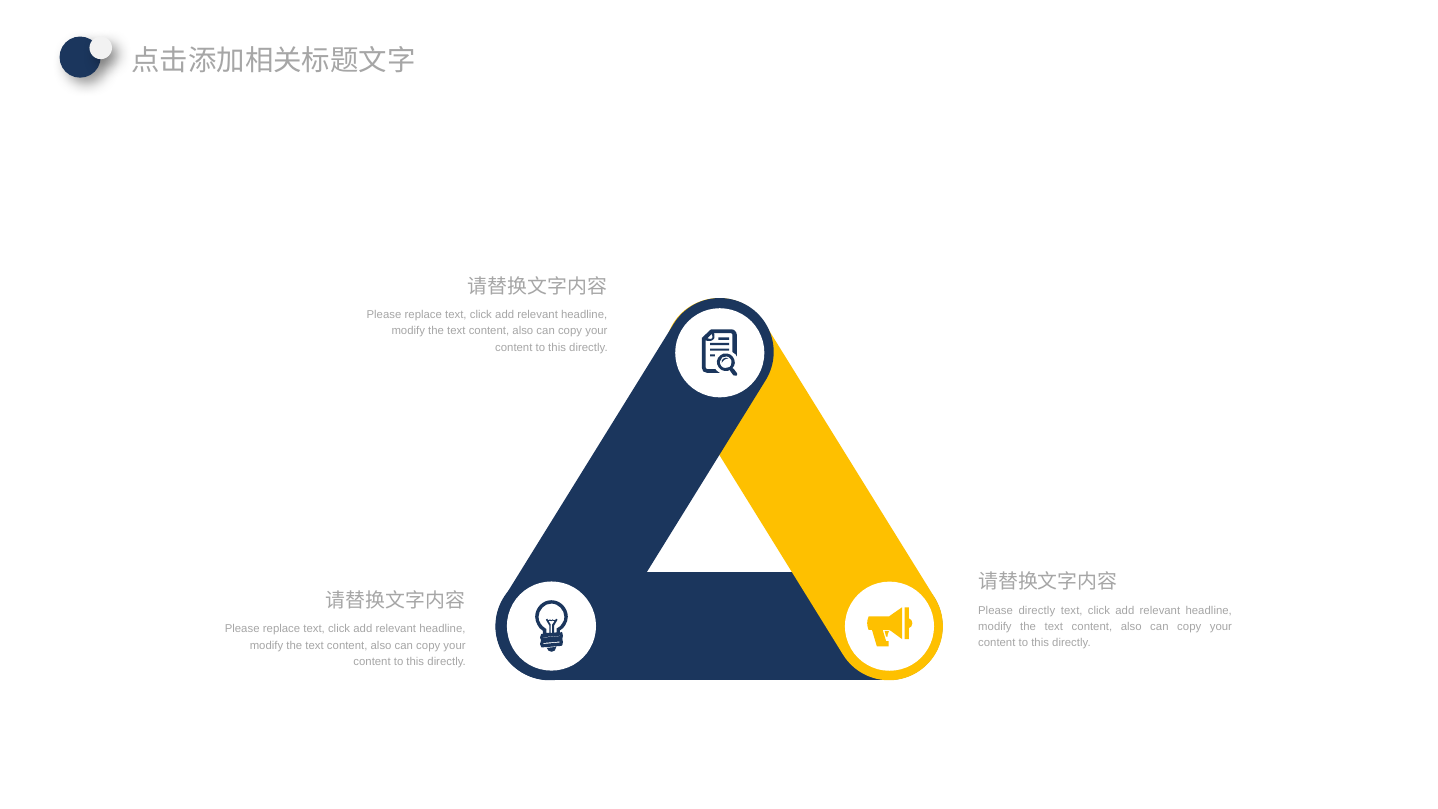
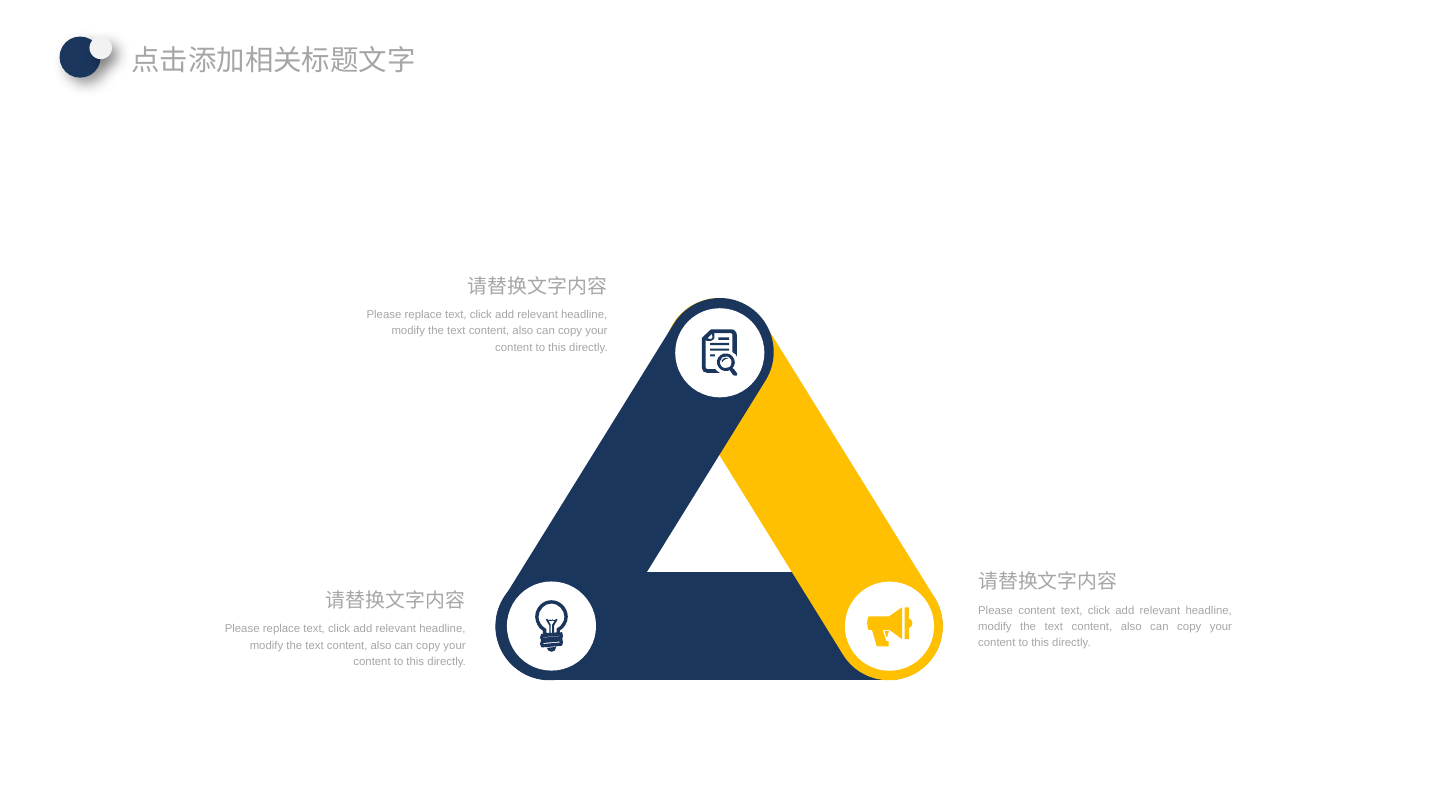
Please directly: directly -> content
